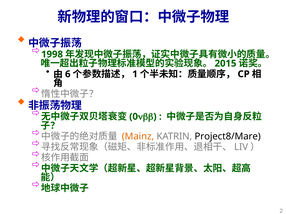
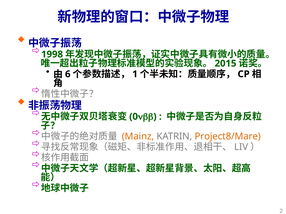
Project8/Mare colour: black -> orange
